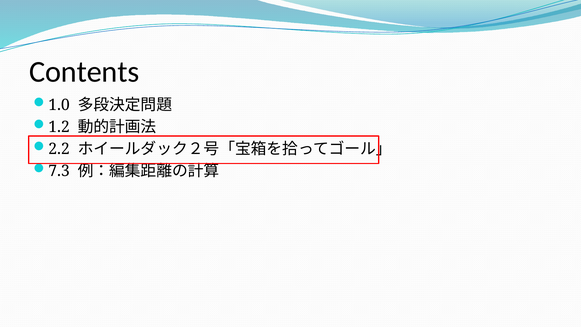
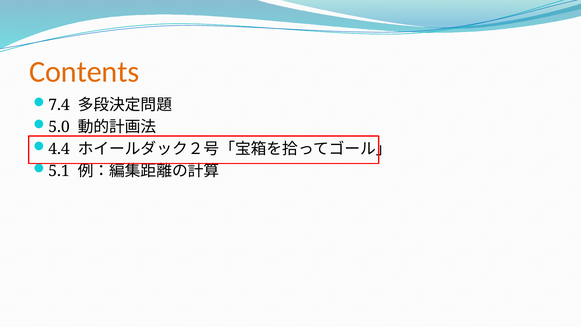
Contents colour: black -> orange
1.0: 1.0 -> 7.4
1.2: 1.2 -> 5.0
2.2: 2.2 -> 4.4
7.3: 7.3 -> 5.1
